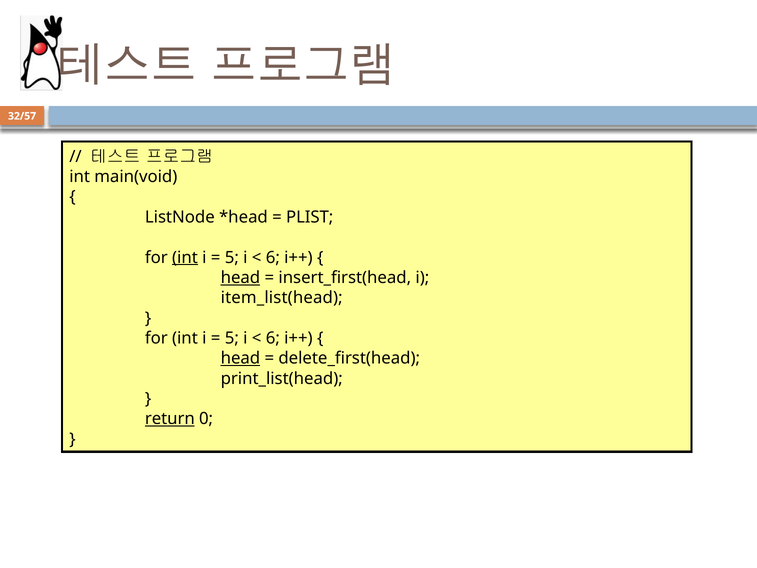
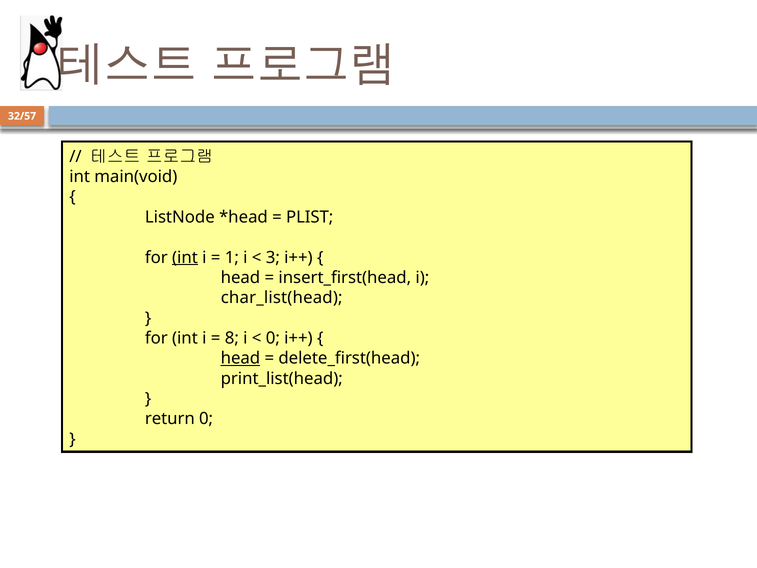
5 at (232, 257): 5 -> 1
6 at (273, 257): 6 -> 3
head at (240, 278) underline: present -> none
item_list(head: item_list(head -> char_list(head
5 at (232, 338): 5 -> 8
6 at (273, 338): 6 -> 0
return underline: present -> none
